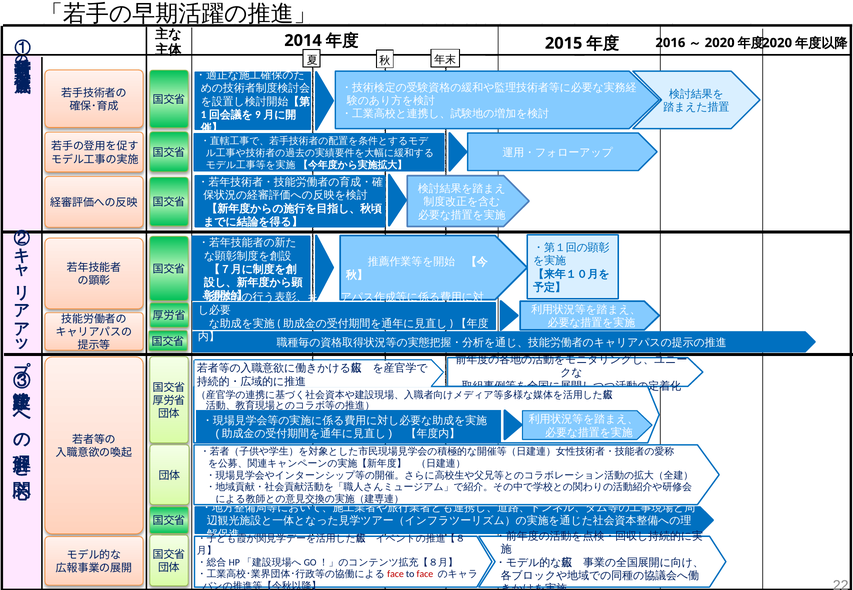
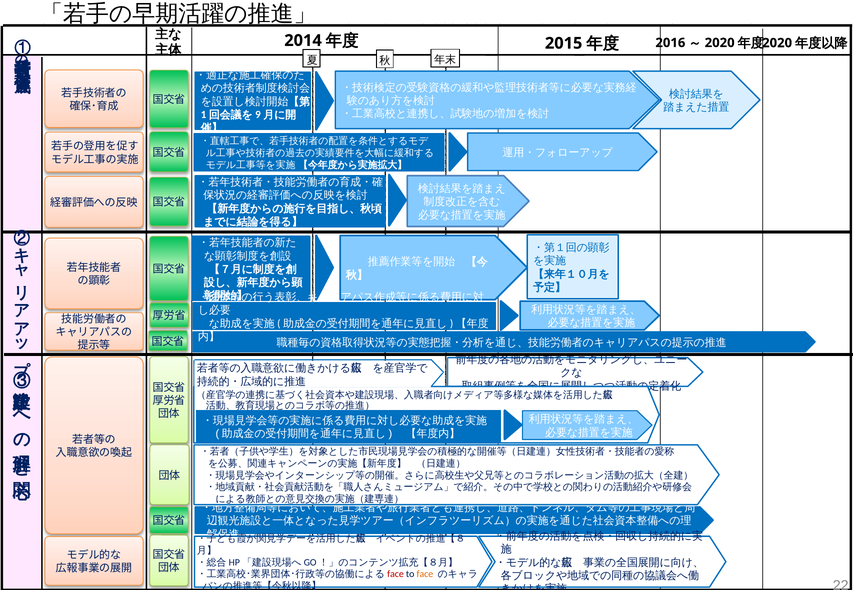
face at (425, 575) colour: red -> orange
